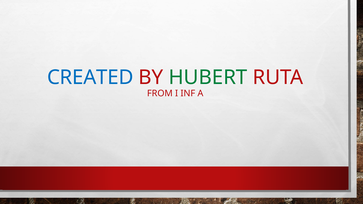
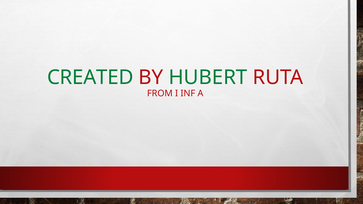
CREATED colour: blue -> green
